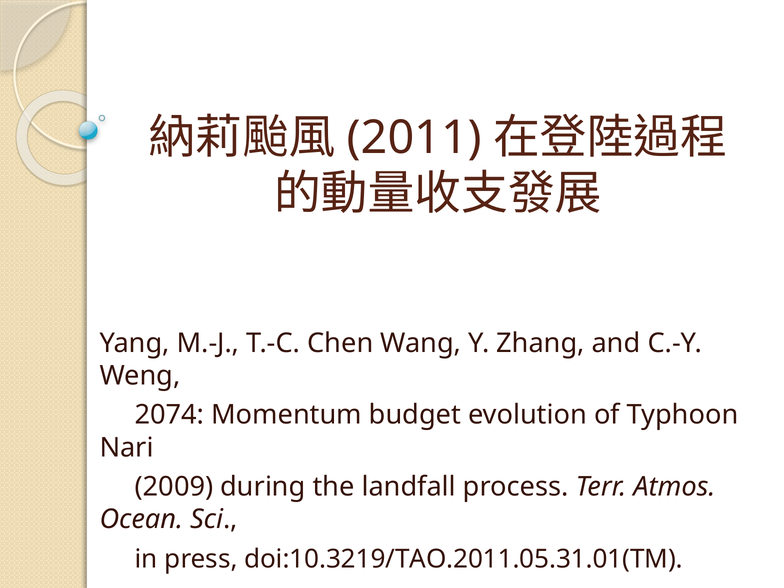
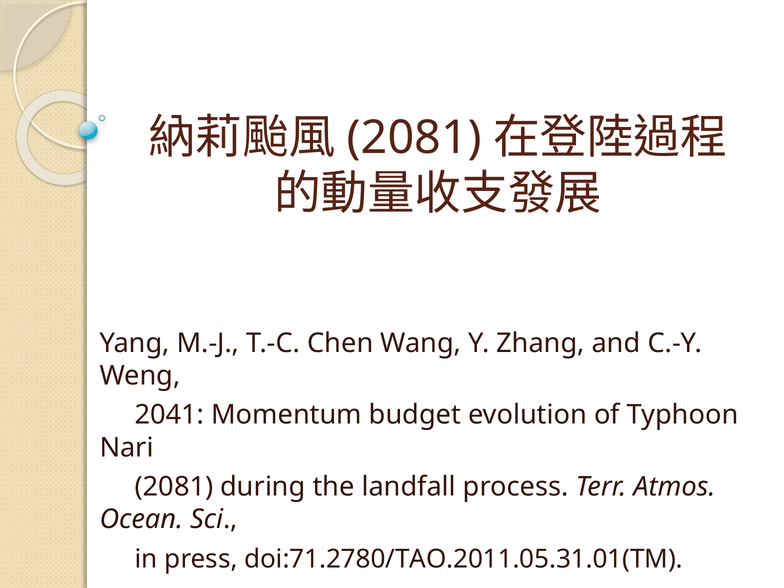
2011 at (415, 138): 2011 -> 2081
2074: 2074 -> 2041
2009 at (174, 487): 2009 -> 2081
doi:10.3219/TAO.2011.05.31.01(TM: doi:10.3219/TAO.2011.05.31.01(TM -> doi:71.2780/TAO.2011.05.31.01(TM
